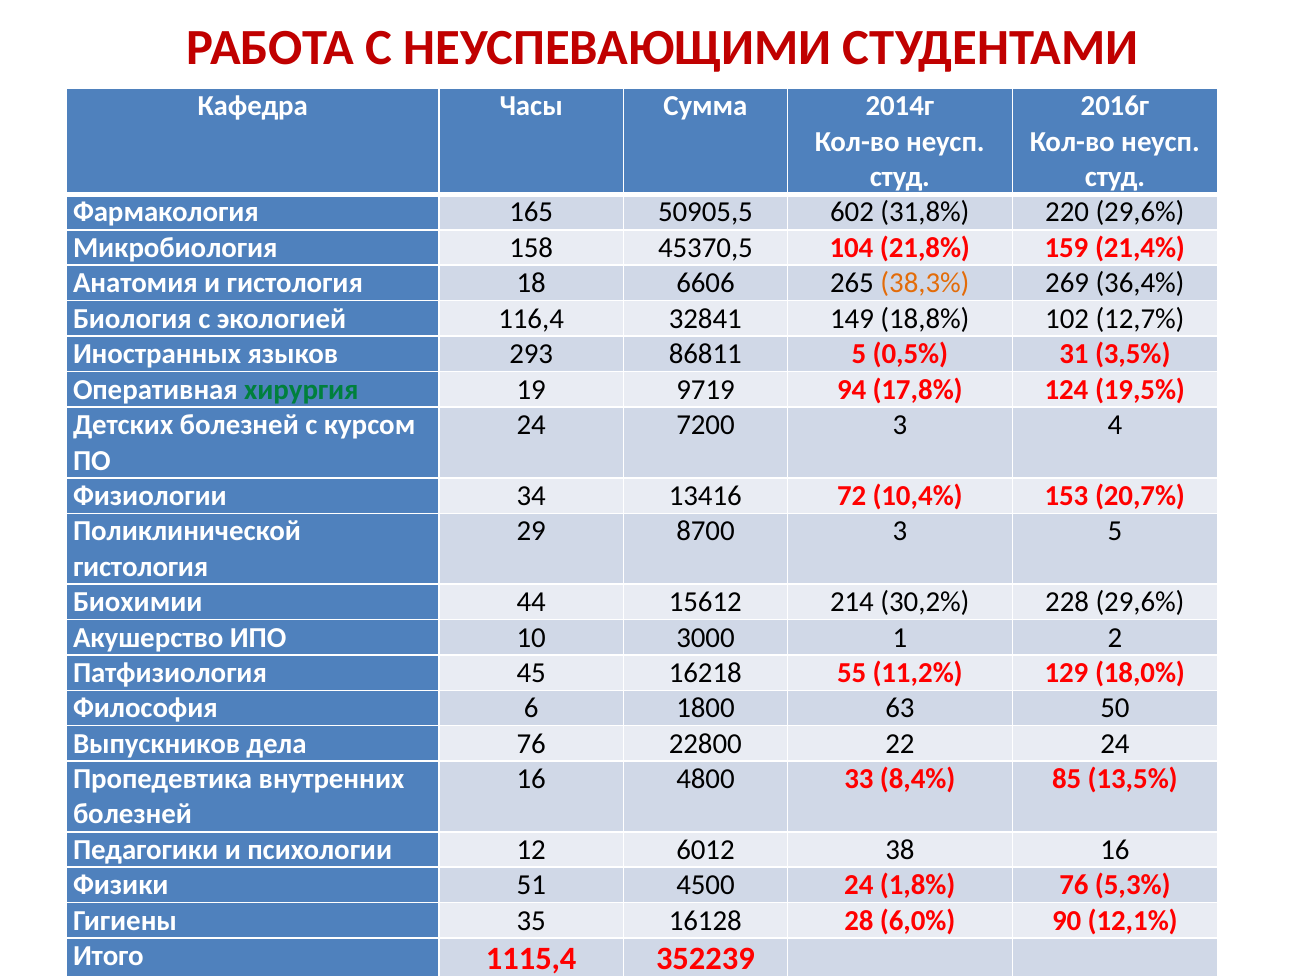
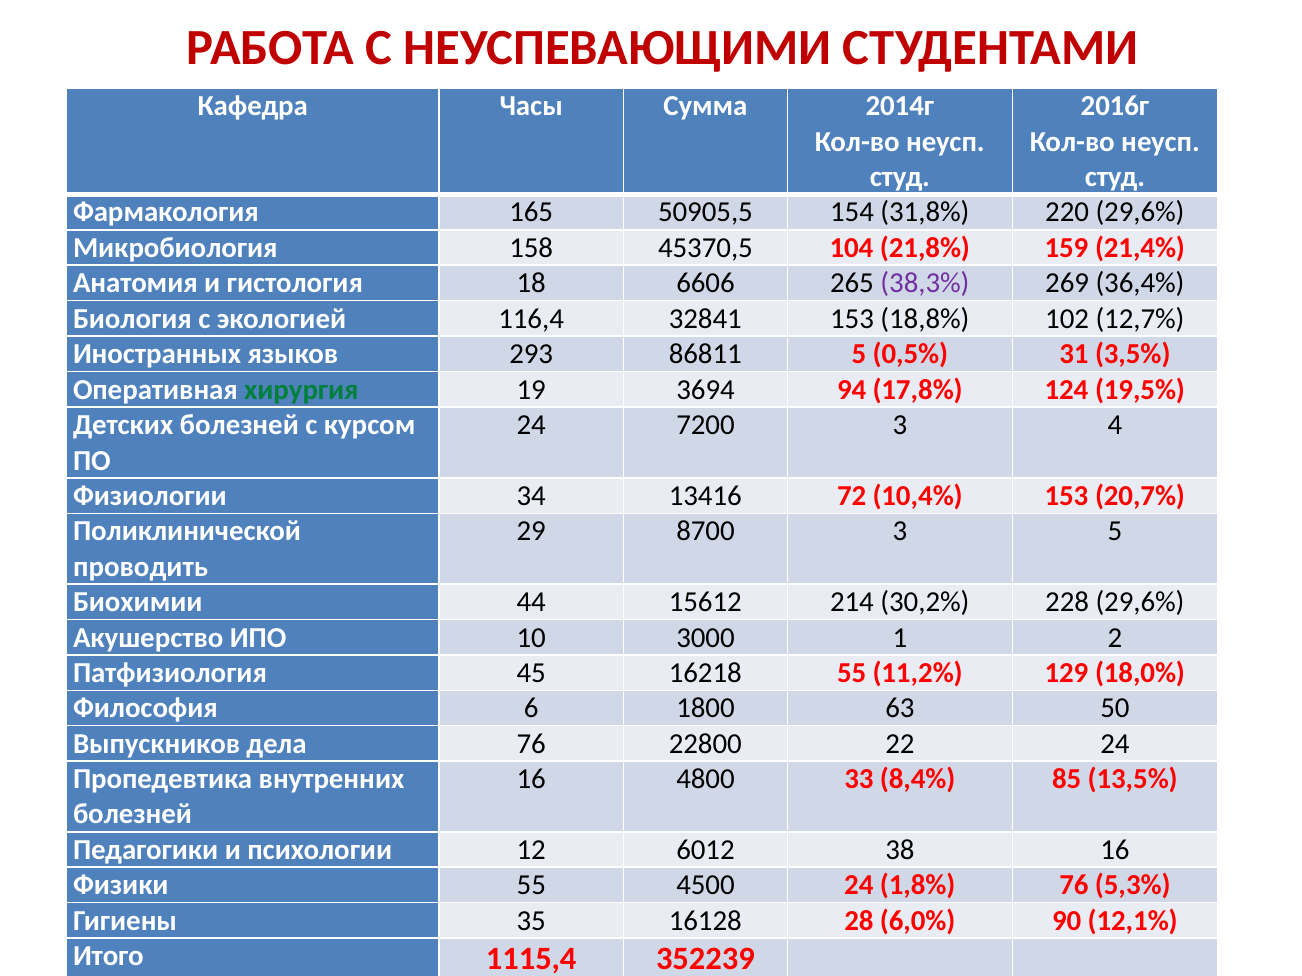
602: 602 -> 154
38,3% colour: orange -> purple
32841 149: 149 -> 153
9719: 9719 -> 3694
гистология at (141, 567): гистология -> проводить
Физики 51: 51 -> 55
